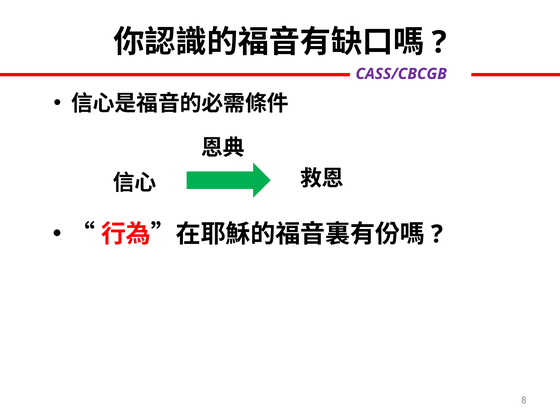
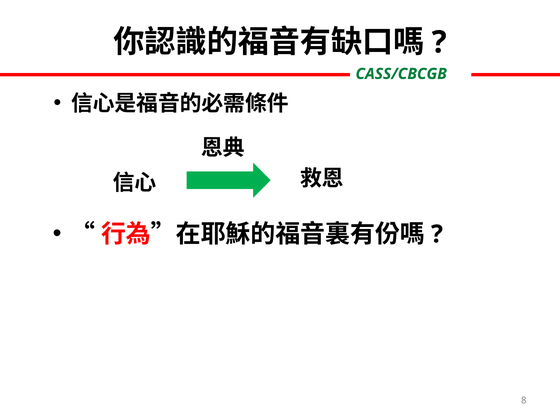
CASS/CBCGB colour: purple -> green
